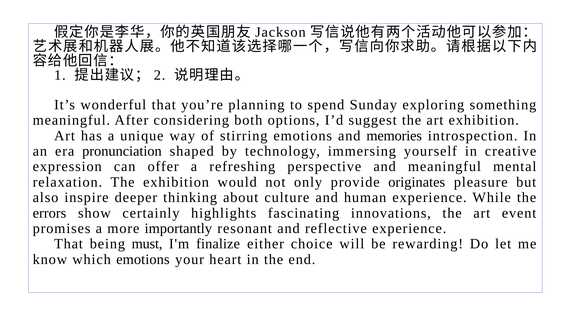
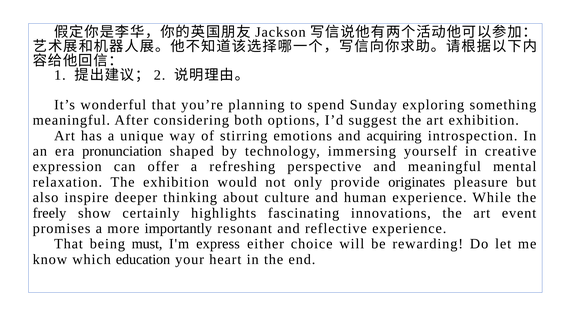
memories: memories -> acquiring
errors: errors -> freely
finalize: finalize -> express
which emotions: emotions -> education
